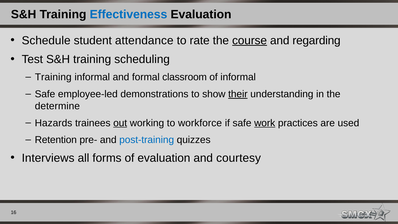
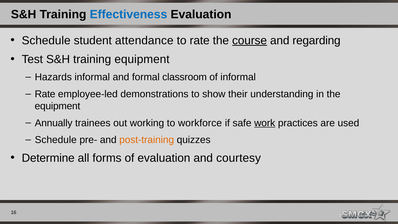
training scheduling: scheduling -> equipment
Training at (53, 77): Training -> Hazards
Safe at (45, 94): Safe -> Rate
their underline: present -> none
determine at (57, 106): determine -> equipment
Hazards: Hazards -> Annually
out underline: present -> none
Retention at (56, 140): Retention -> Schedule
post-training colour: blue -> orange
Interviews: Interviews -> Determine
